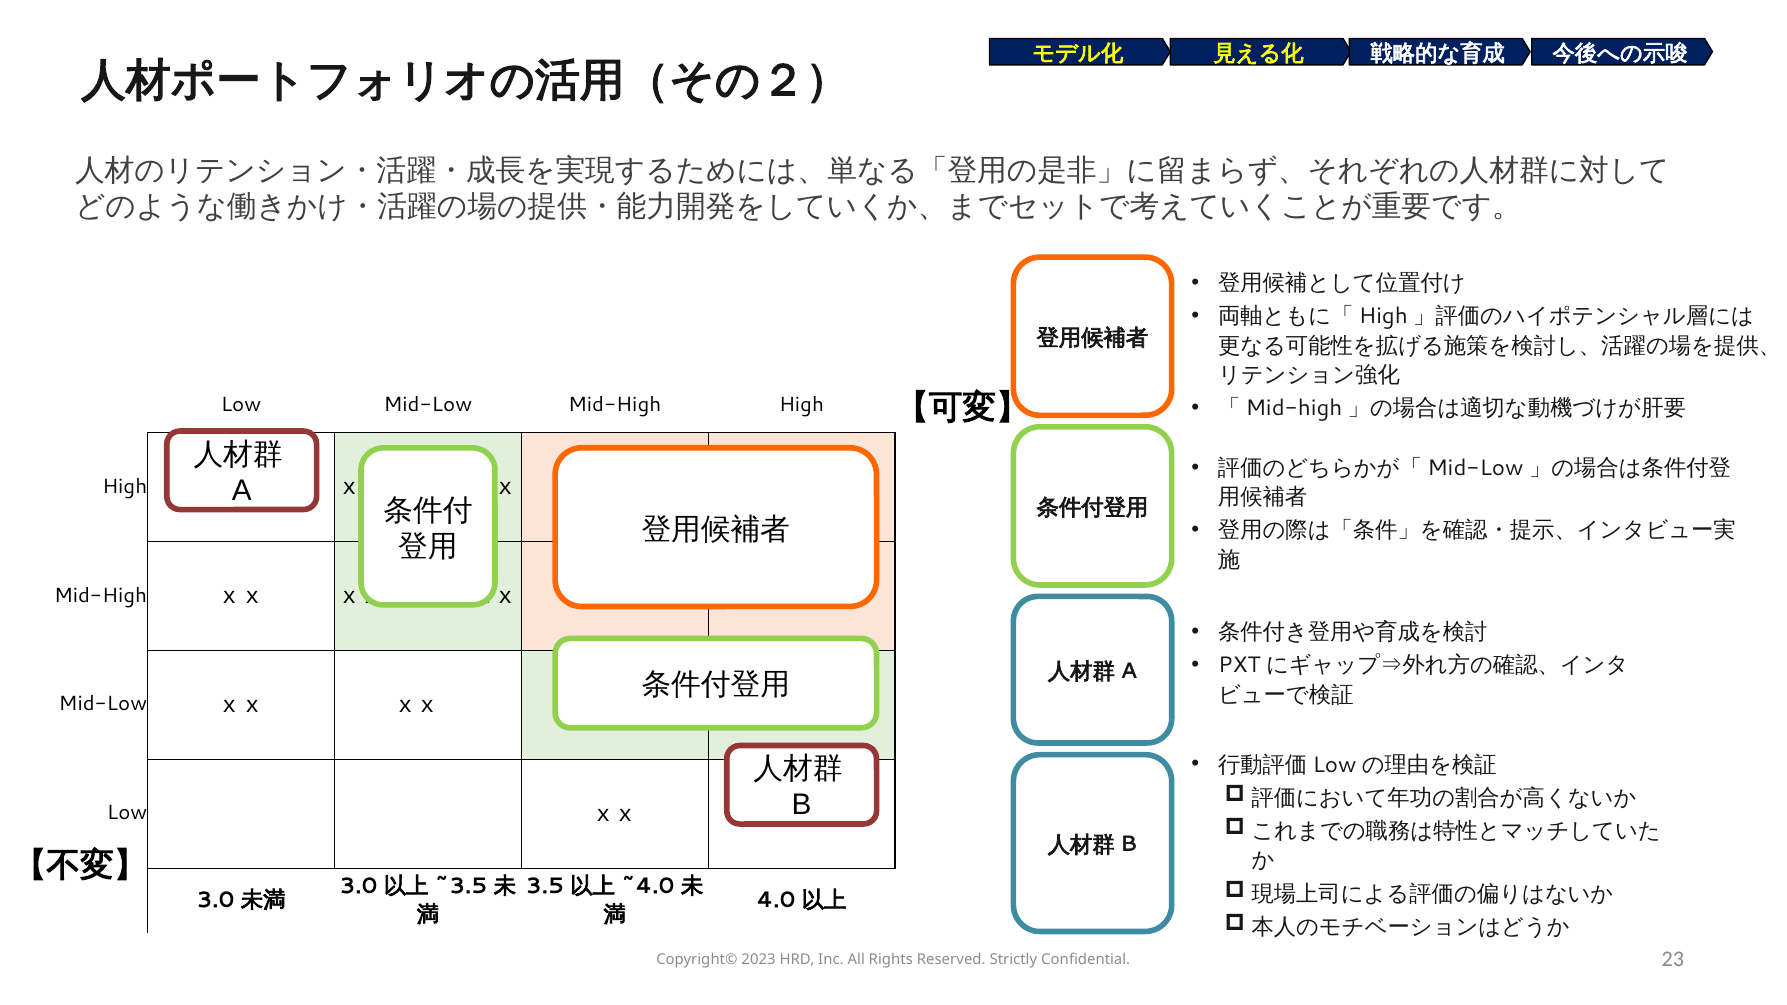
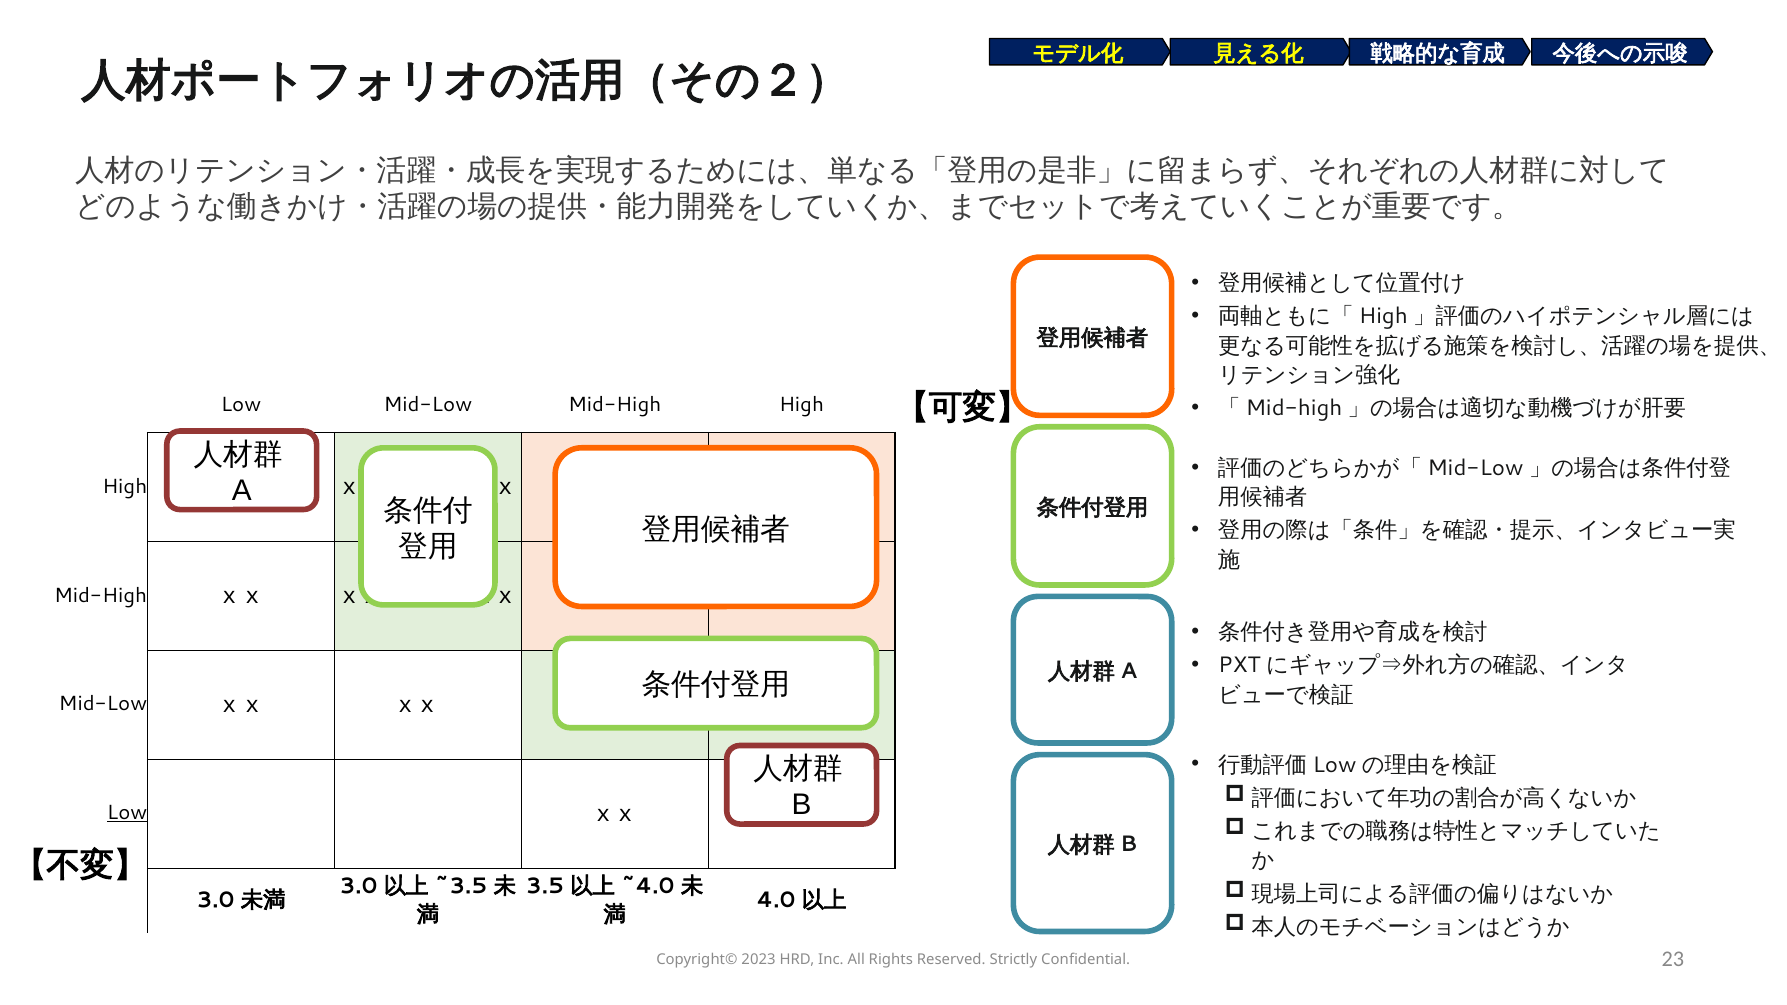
Low at (127, 813) underline: none -> present
